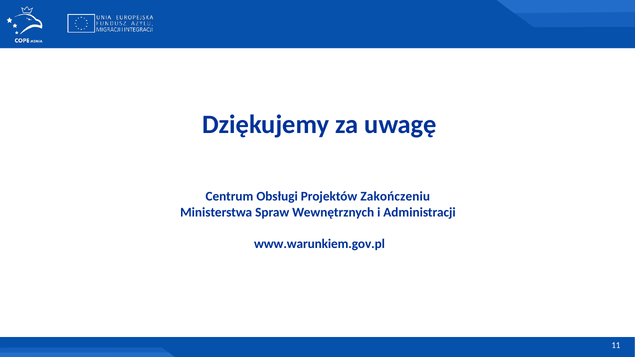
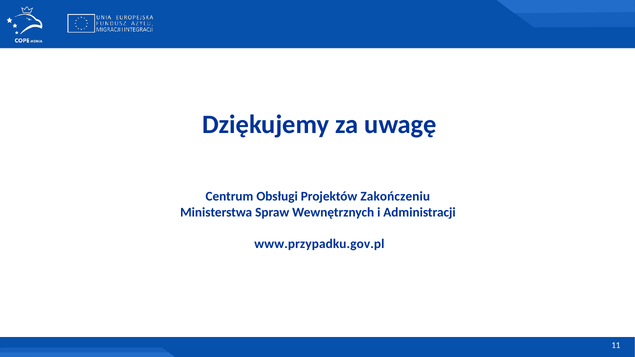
www.warunkiem.gov.pl: www.warunkiem.gov.pl -> www.przypadku.gov.pl
